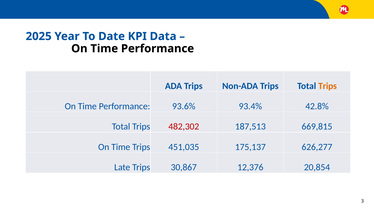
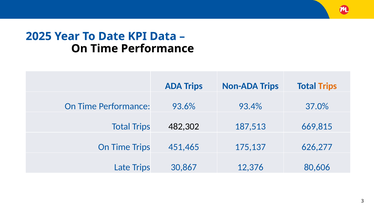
42.8%: 42.8% -> 37.0%
482,302 colour: red -> black
451,035: 451,035 -> 451,465
20,854: 20,854 -> 80,606
